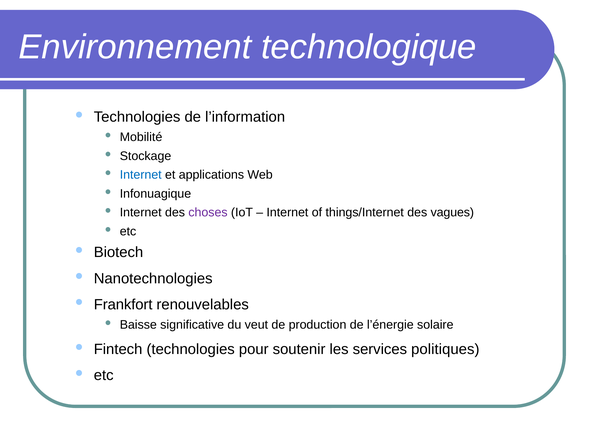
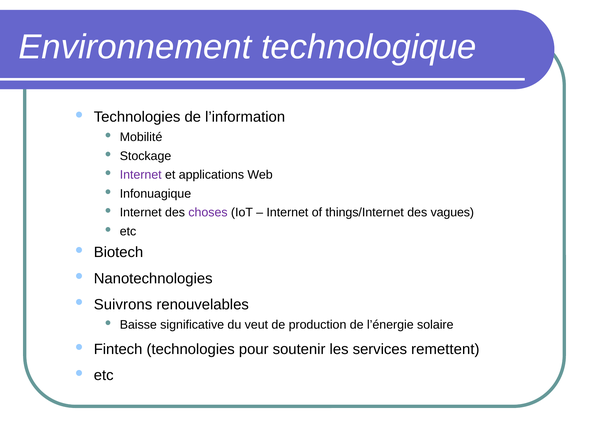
Internet at (141, 175) colour: blue -> purple
Frankfort: Frankfort -> Suivrons
politiques: politiques -> remettent
